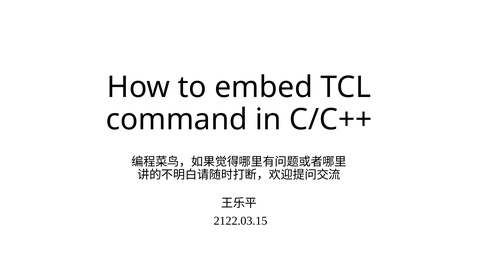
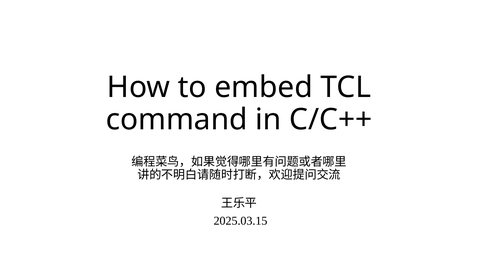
2122.03.15: 2122.03.15 -> 2025.03.15
